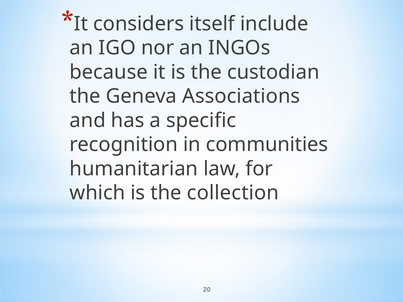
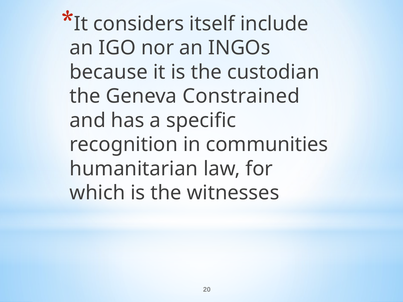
Associations: Associations -> Constrained
collection: collection -> witnesses
